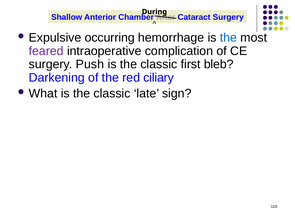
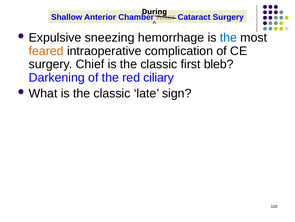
occurring: occurring -> sneezing
feared colour: purple -> orange
Push: Push -> Chief
